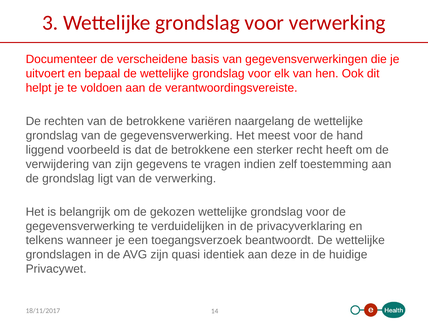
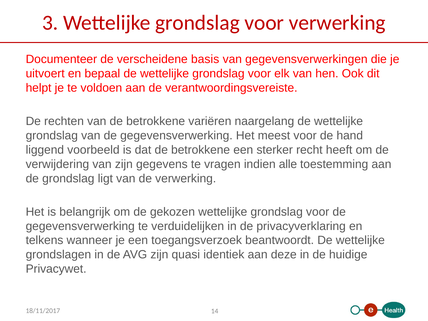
zelf: zelf -> alle
